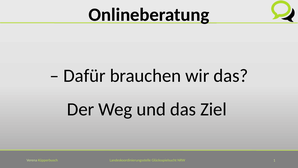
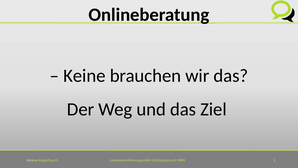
Dafür: Dafür -> Keine
